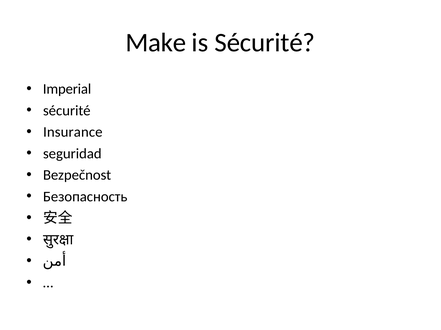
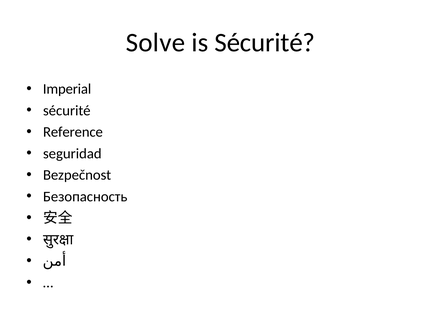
Make: Make -> Solve
Insurance: Insurance -> Reference
